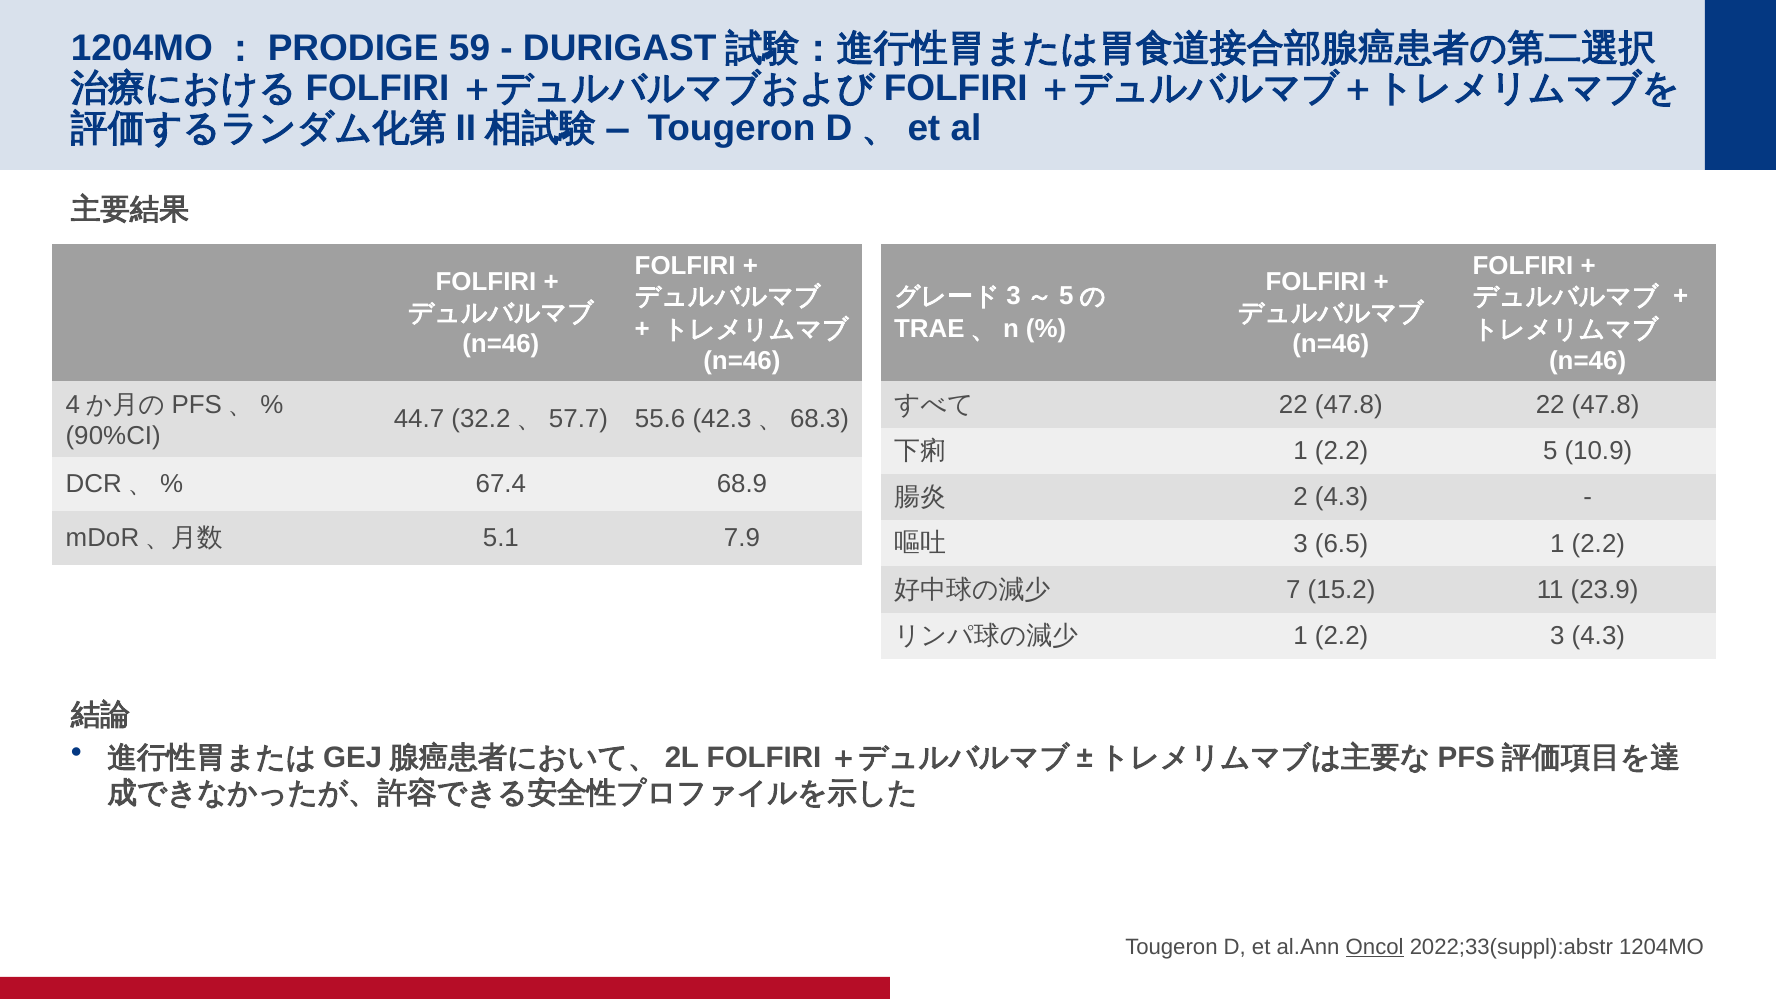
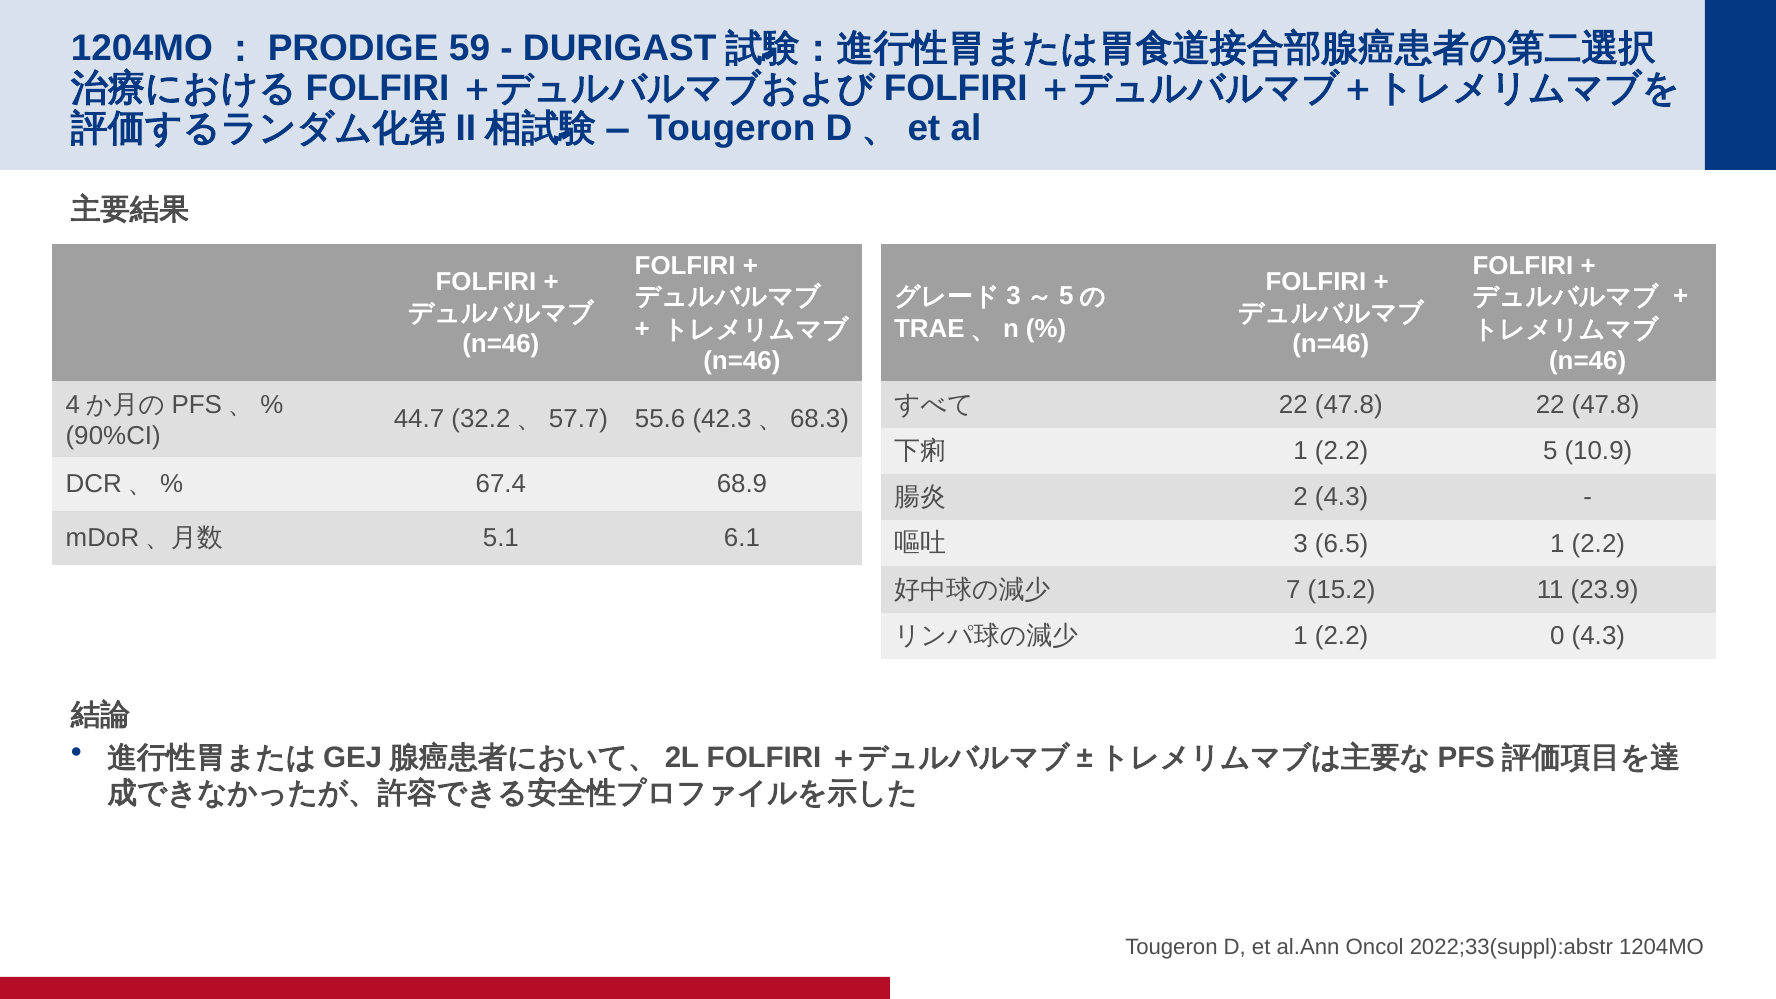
7.9: 7.9 -> 6.1
2.2 3: 3 -> 0
Oncol underline: present -> none
